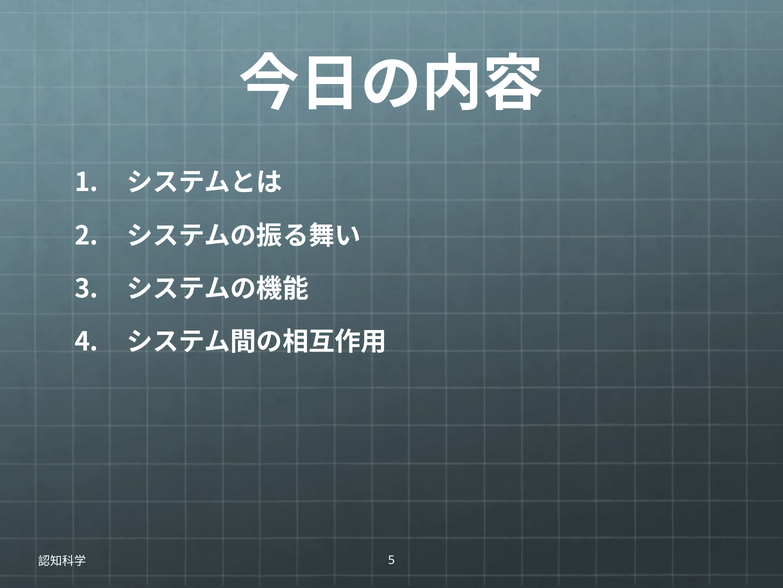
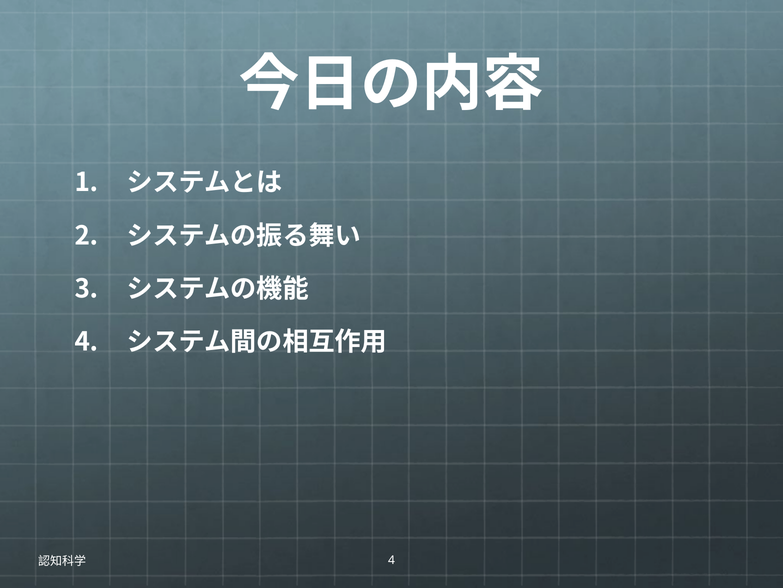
5 at (392, 560): 5 -> 4
